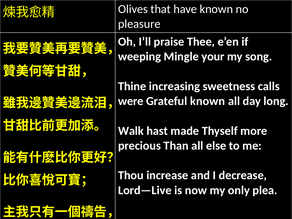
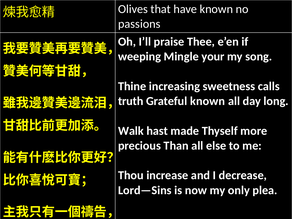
pleasure: pleasure -> passions
were: were -> truth
Lord—Live: Lord—Live -> Lord—Sins
